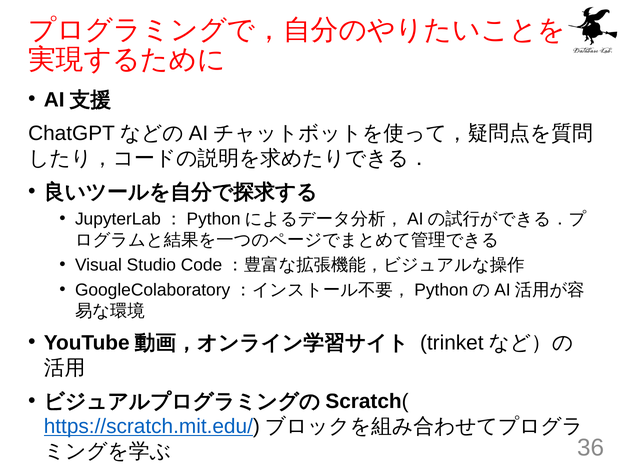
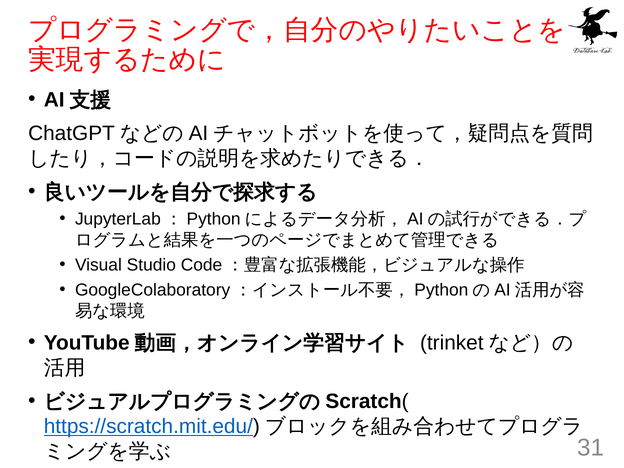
36: 36 -> 31
